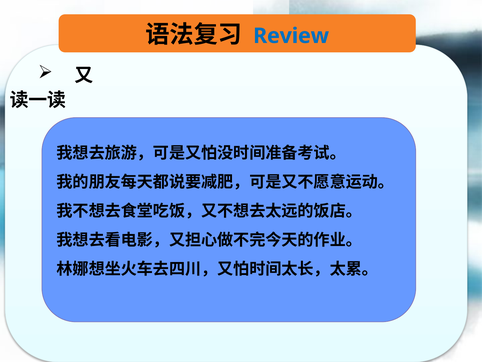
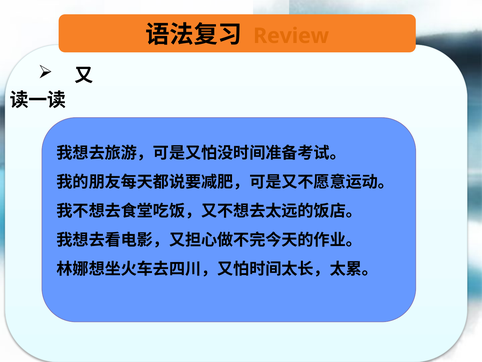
Review colour: blue -> orange
